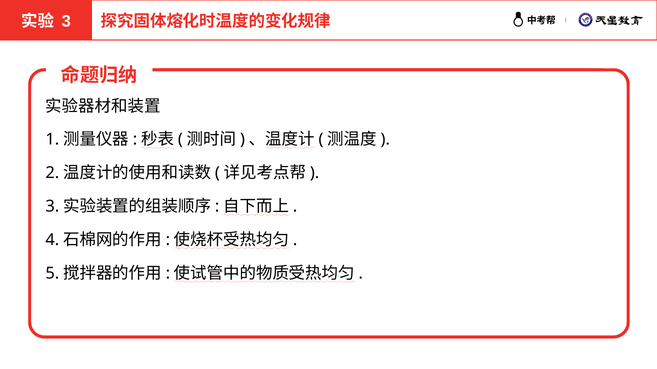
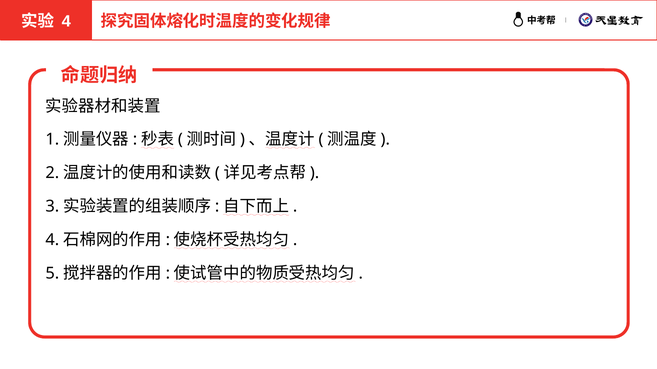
3 at (66, 21): 3 -> 4
